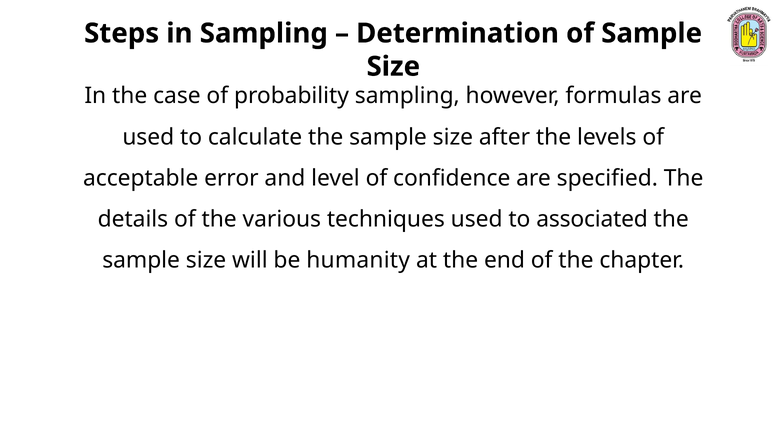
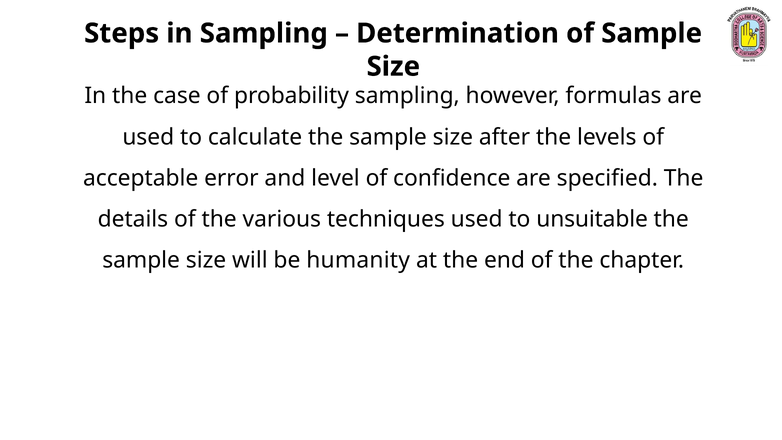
associated: associated -> unsuitable
